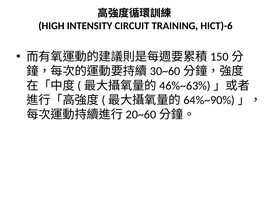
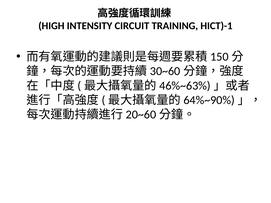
HICT)-6: HICT)-6 -> HICT)-1
